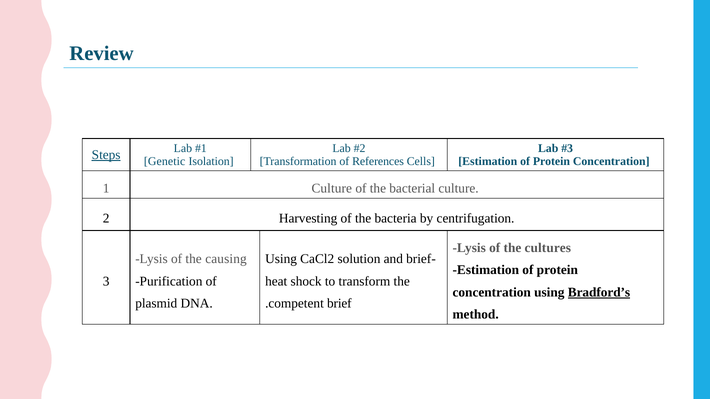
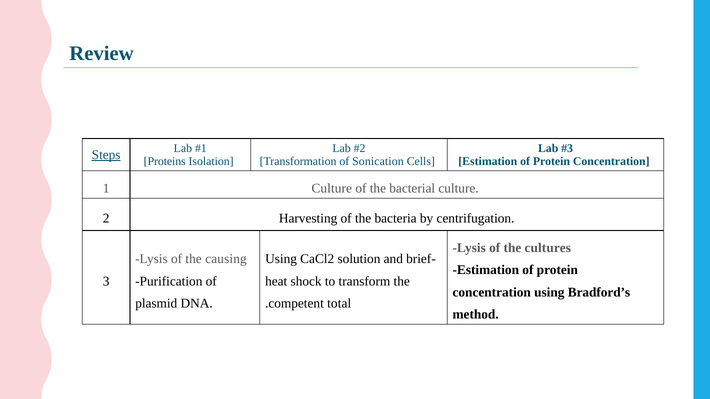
Genetic: Genetic -> Proteins
References: References -> Sonication
Bradford’s underline: present -> none
competent brief: brief -> total
